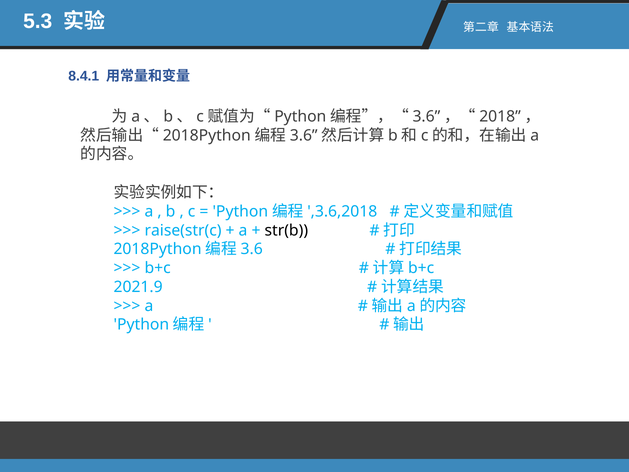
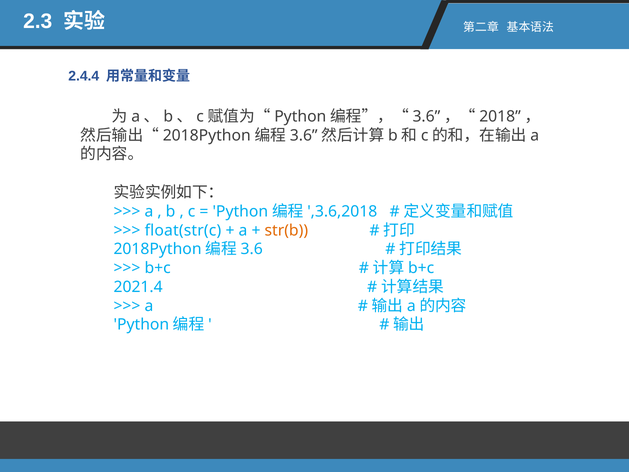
5.3: 5.3 -> 2.3
8.4.1: 8.4.1 -> 2.4.4
raise(str(c: raise(str(c -> float(str(c
str(b colour: black -> orange
2021.9: 2021.9 -> 2021.4
